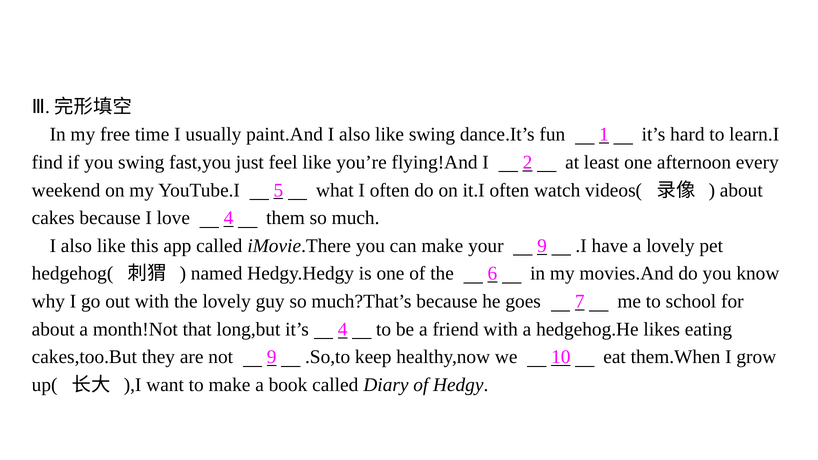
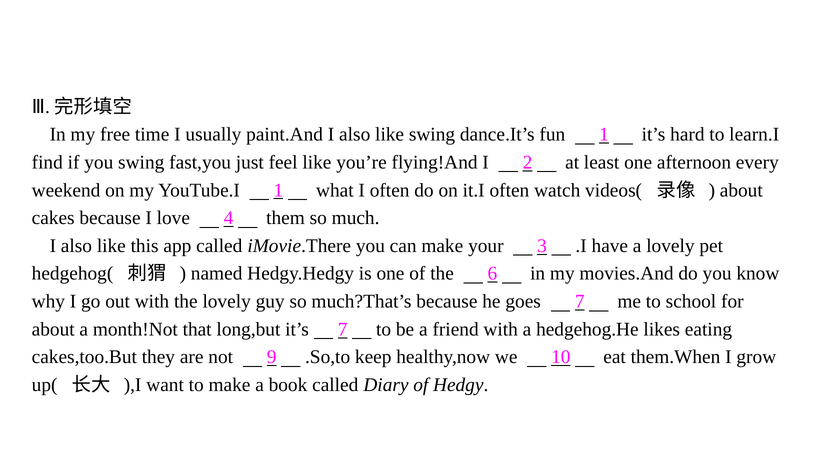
YouTube.I 5: 5 -> 1
your 9: 9 -> 3
it’s 4: 4 -> 7
